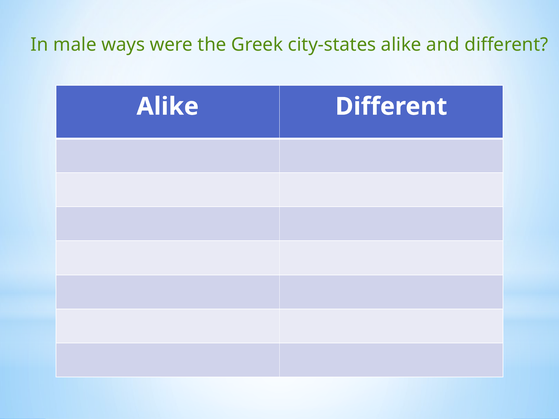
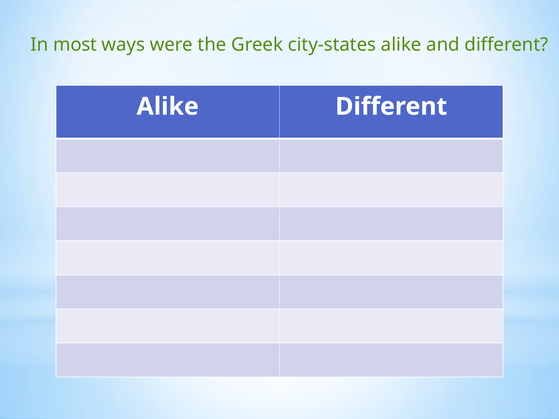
male: male -> most
